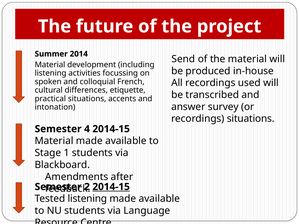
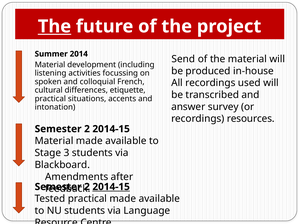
The at (55, 26) underline: none -> present
recordings situations: situations -> resources
4 at (87, 129): 4 -> 2
1: 1 -> 3
Tested listening: listening -> practical
